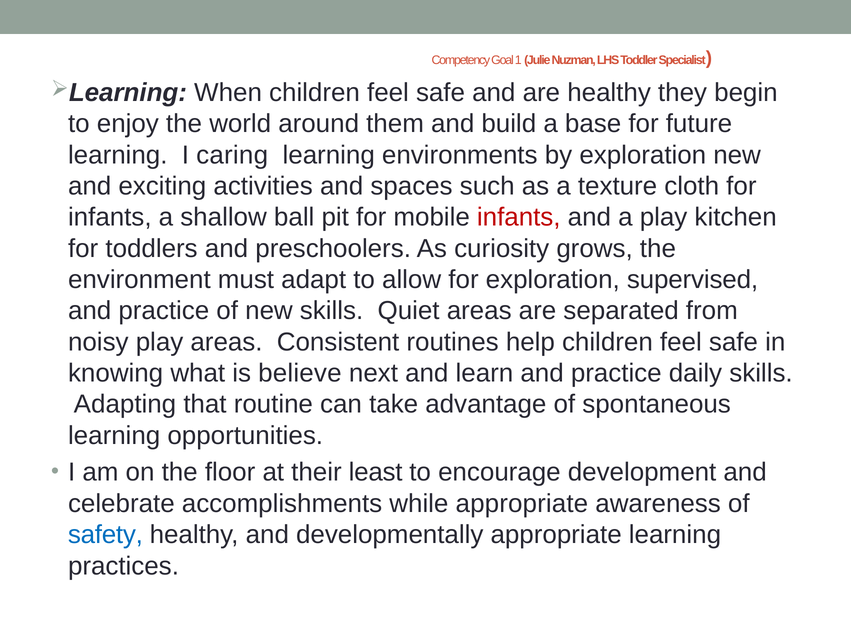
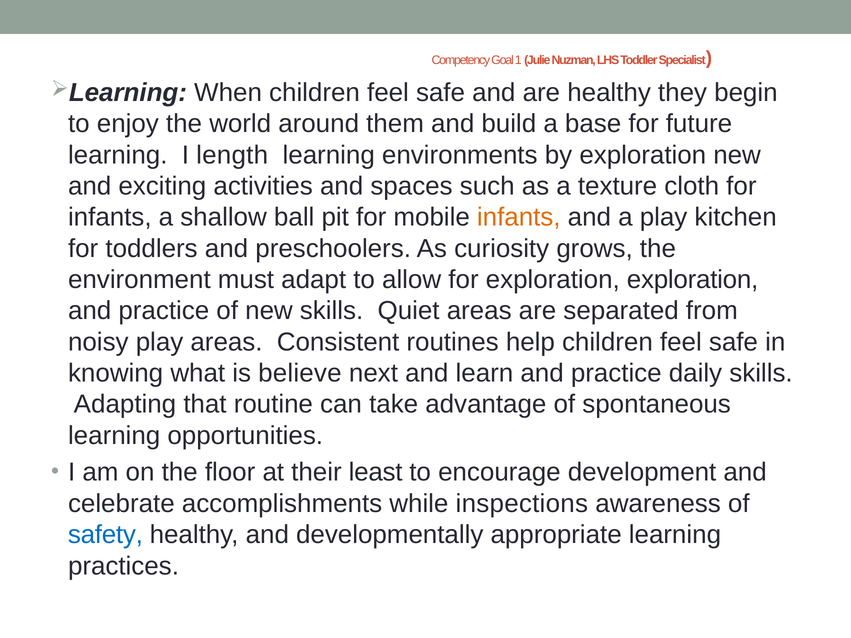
caring: caring -> length
infants at (519, 217) colour: red -> orange
exploration supervised: supervised -> exploration
while appropriate: appropriate -> inspections
